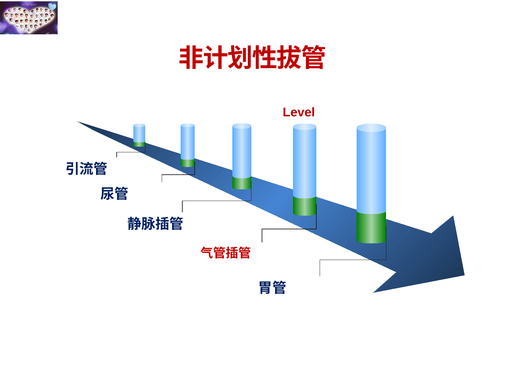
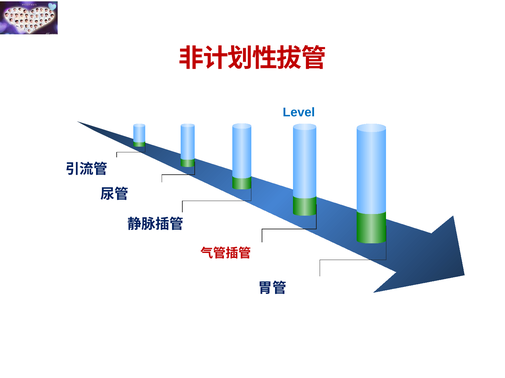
Level at (299, 112) colour: red -> blue
